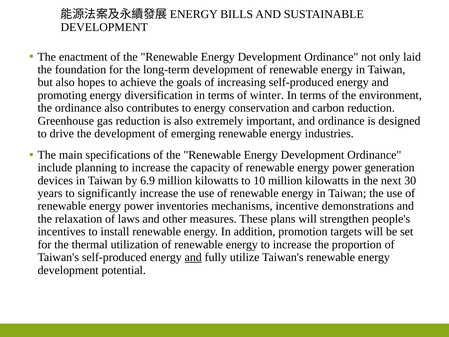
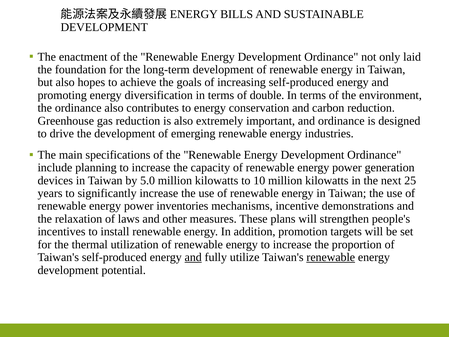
winter: winter -> double
6.9: 6.9 -> 5.0
30: 30 -> 25
renewable at (331, 257) underline: none -> present
